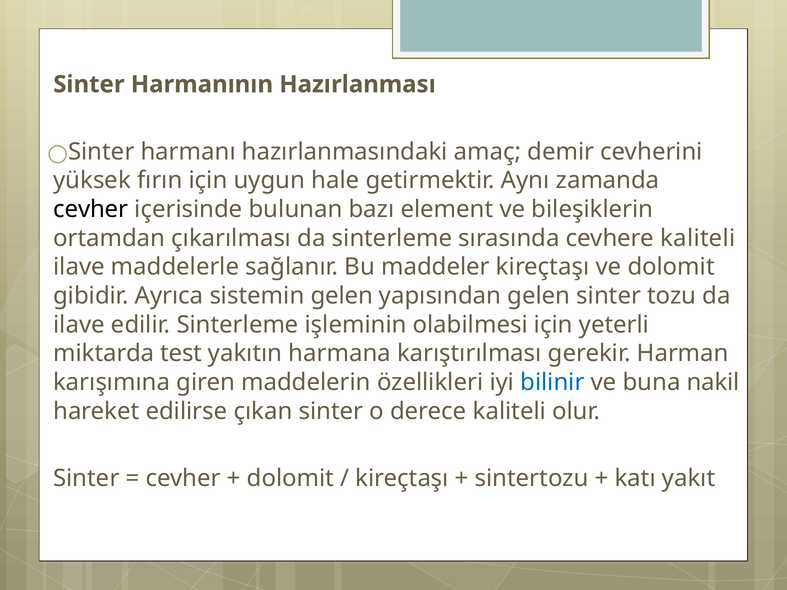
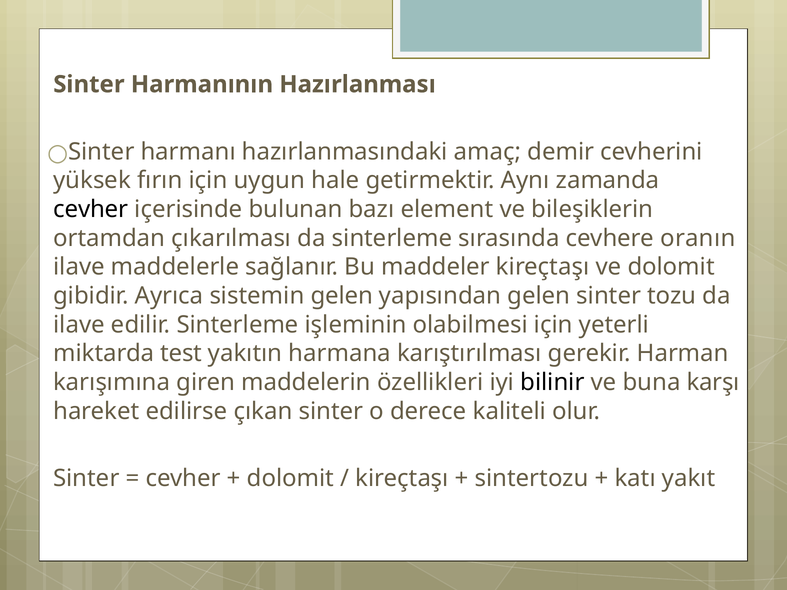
cevhere kaliteli: kaliteli -> oranın
bilinir colour: blue -> black
nakil: nakil -> karşı
